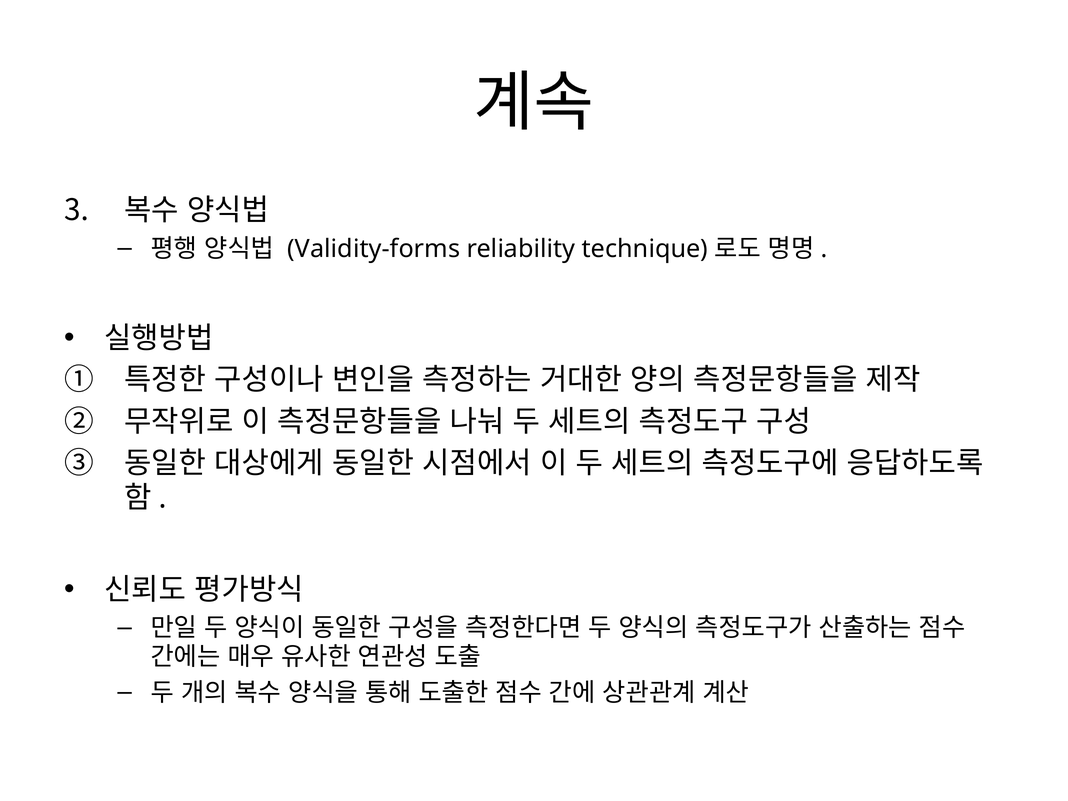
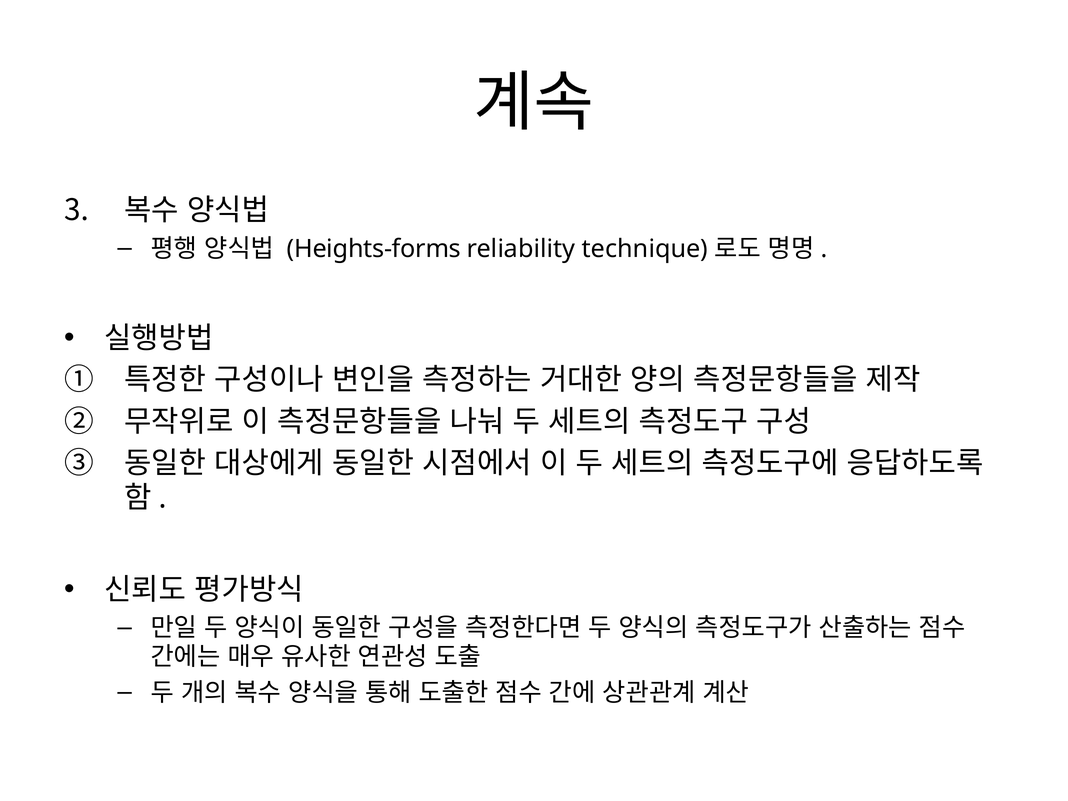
Validity-forms: Validity-forms -> Heights-forms
